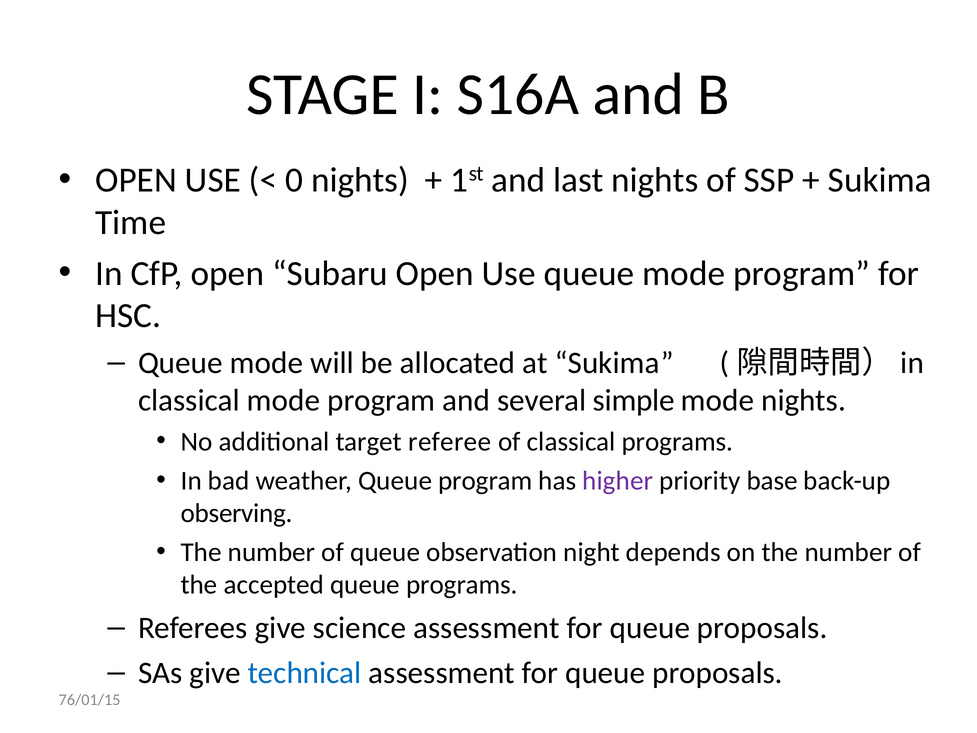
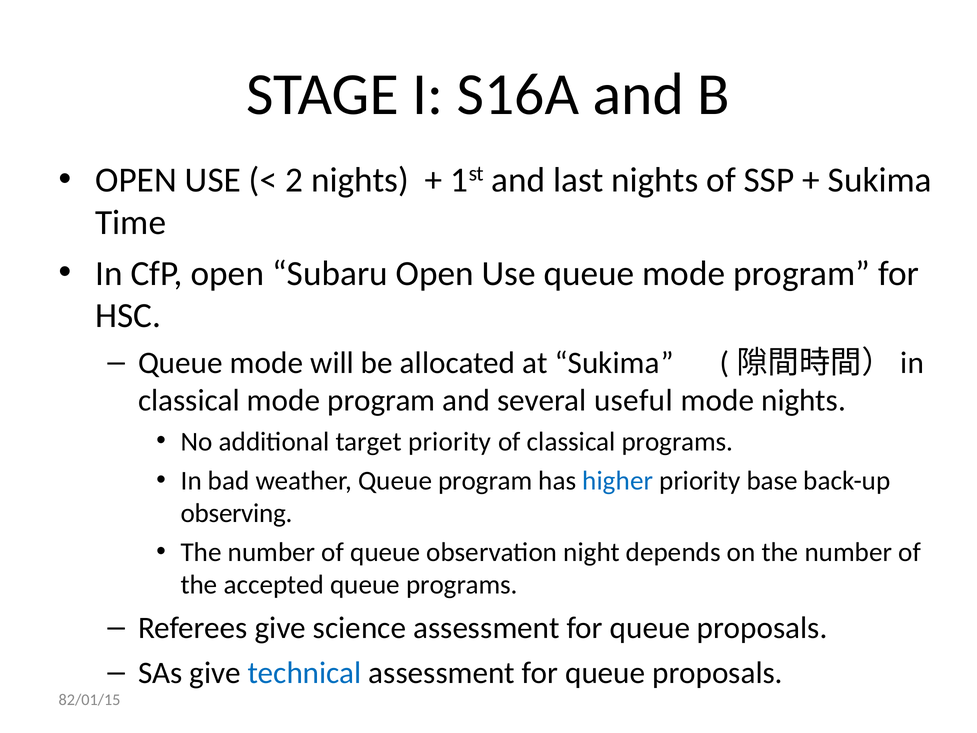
0: 0 -> 2
simple: simple -> useful
target referee: referee -> priority
higher colour: purple -> blue
76/01/15: 76/01/15 -> 82/01/15
